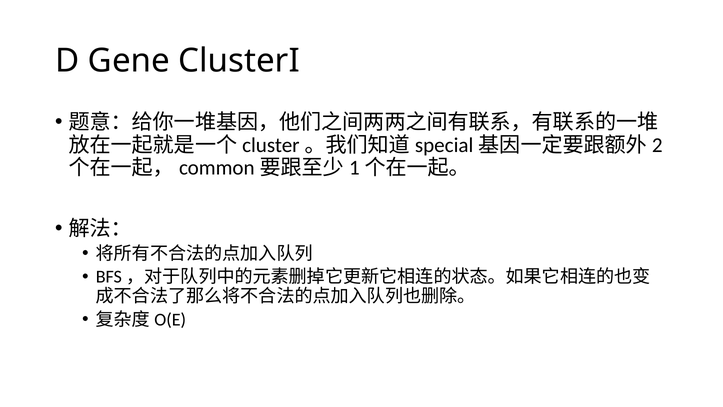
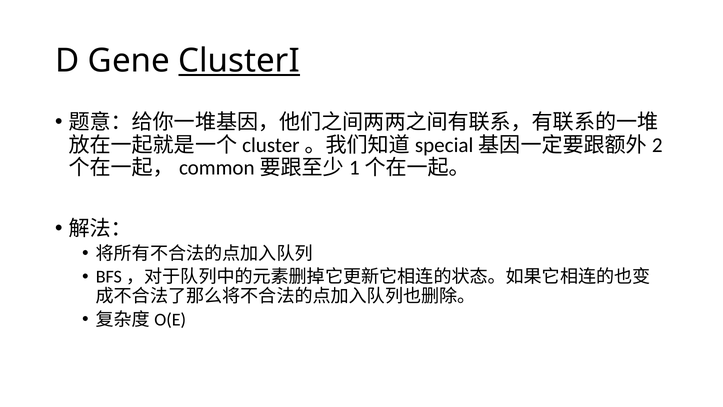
ClusterI underline: none -> present
